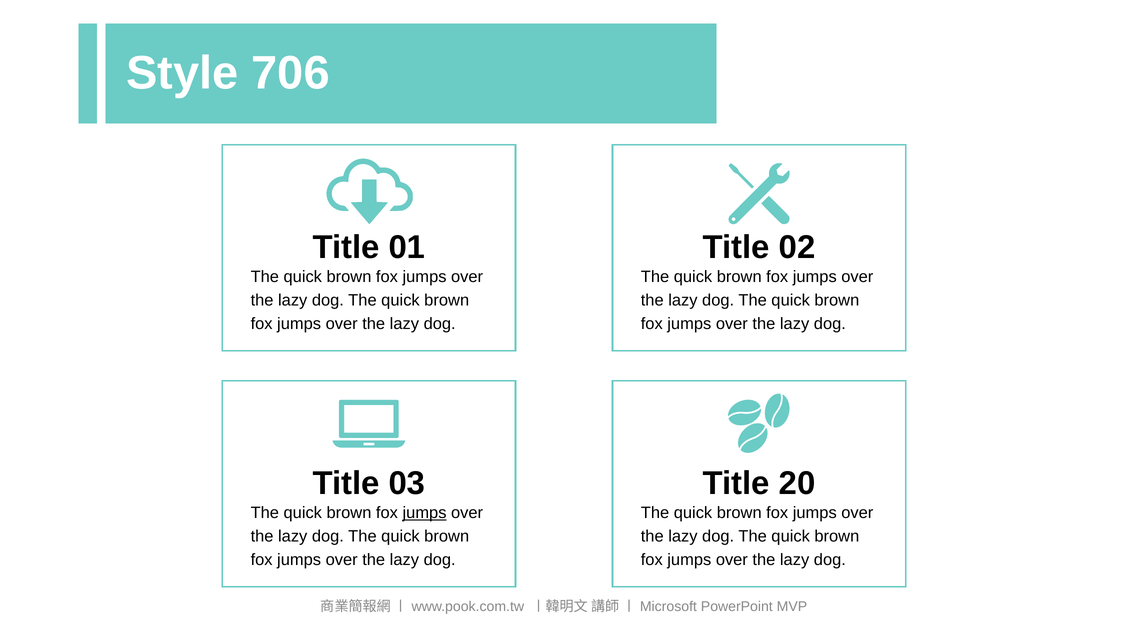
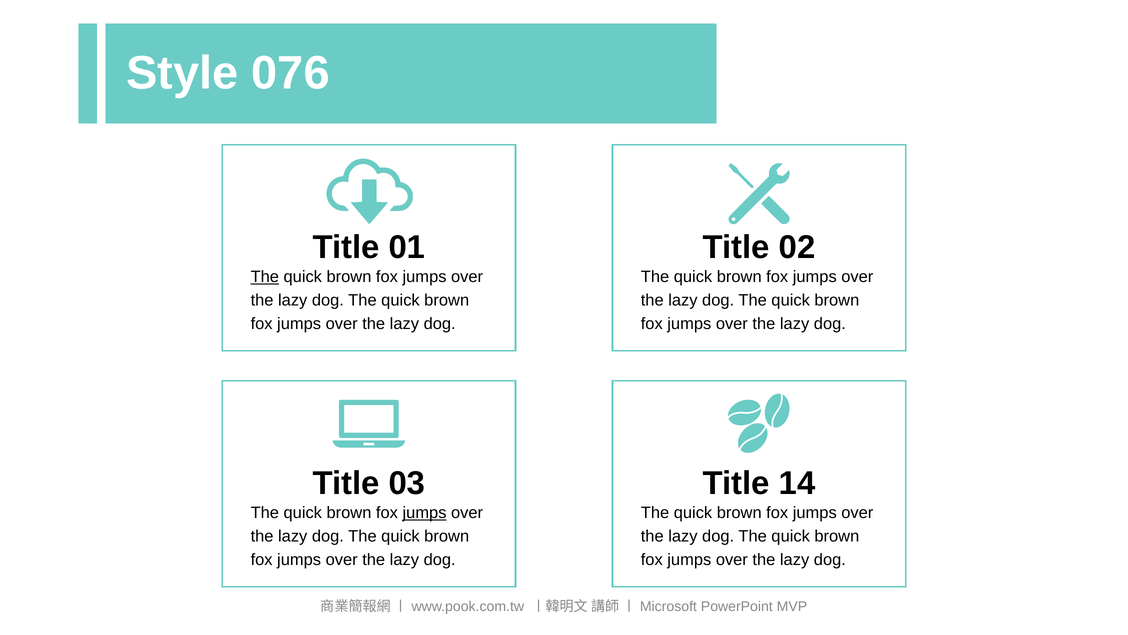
706: 706 -> 076
The at (265, 277) underline: none -> present
20: 20 -> 14
